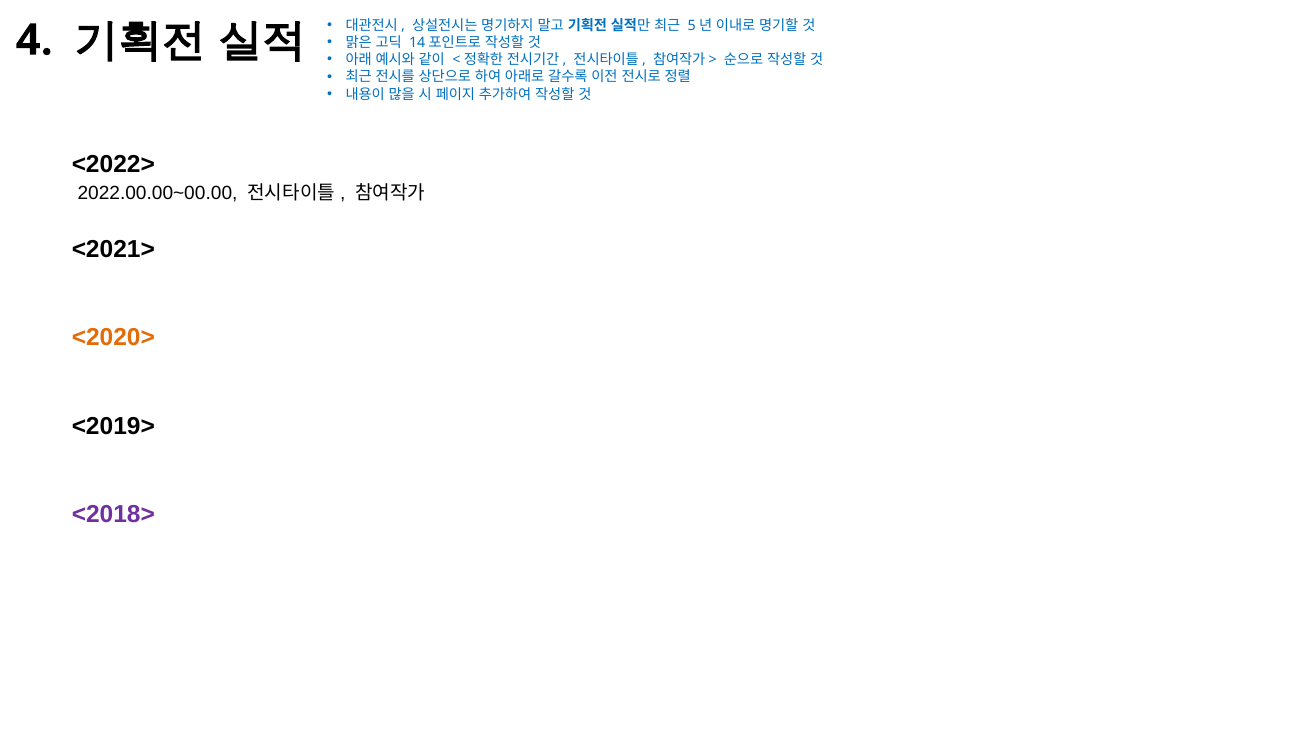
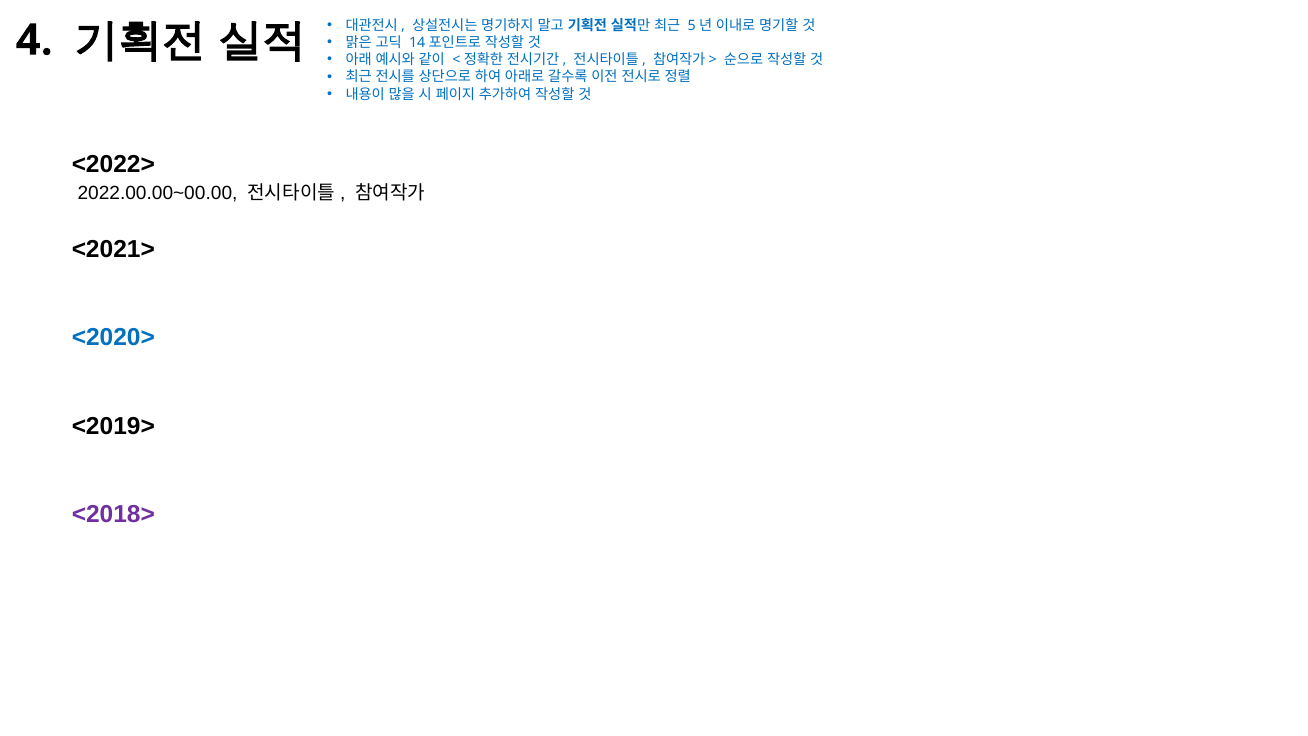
<2020> colour: orange -> blue
